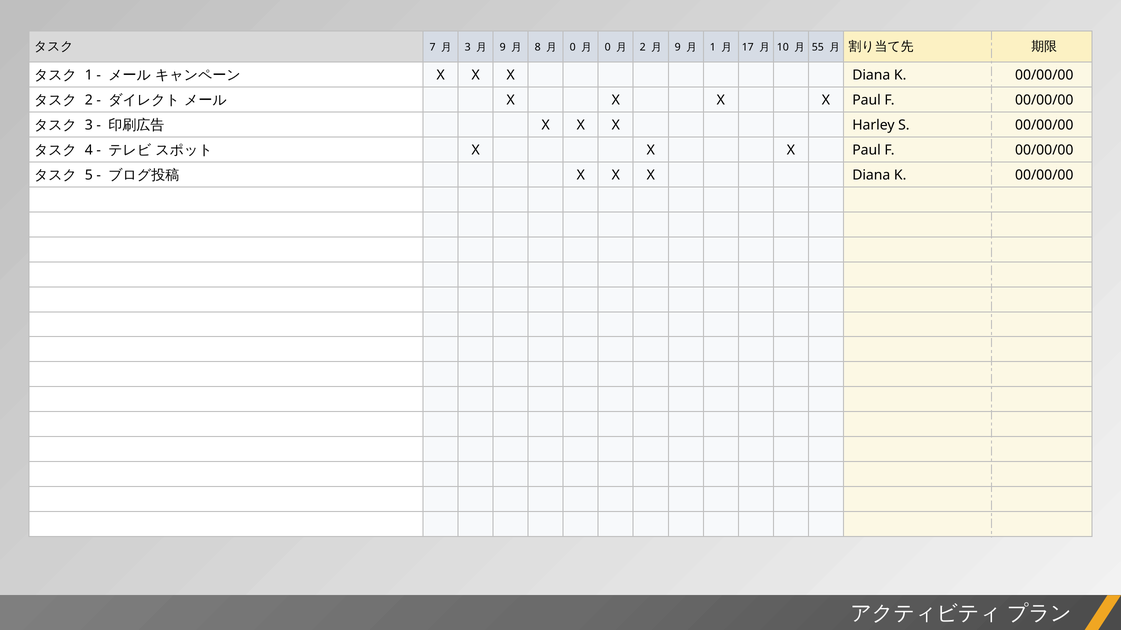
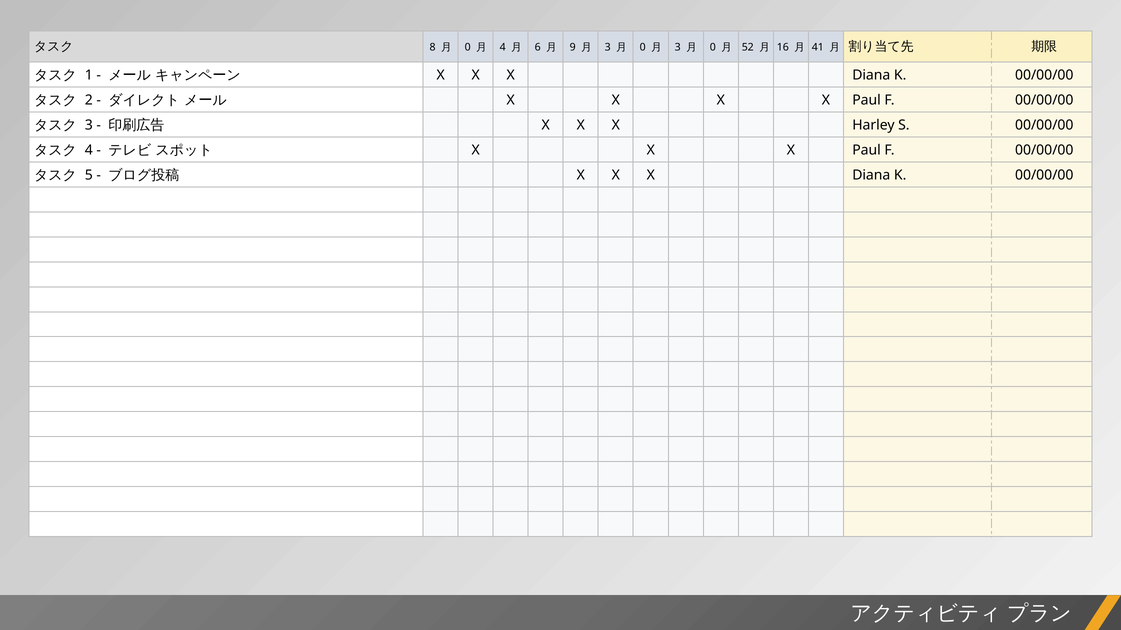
7: 7 -> 8
3 at (468, 47): 3 -> 0
9 at (503, 47): 9 -> 4
8: 8 -> 6
0 at (573, 47): 0 -> 9
0 at (608, 47): 0 -> 3
2 at (643, 47): 2 -> 0
9 at (678, 47): 9 -> 3
1 at (713, 47): 1 -> 0
17: 17 -> 52
10: 10 -> 16
55: 55 -> 41
